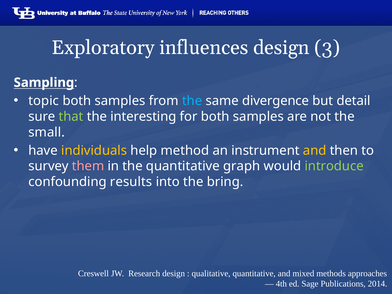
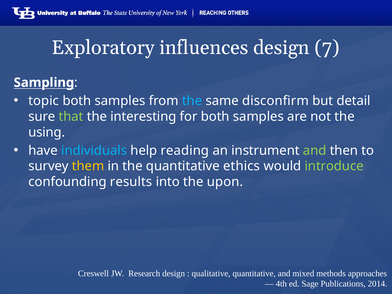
3: 3 -> 7
divergence: divergence -> disconfirm
small: small -> using
individuals colour: yellow -> light blue
method: method -> reading
and at (315, 150) colour: yellow -> light green
them colour: pink -> yellow
graph: graph -> ethics
bring: bring -> upon
